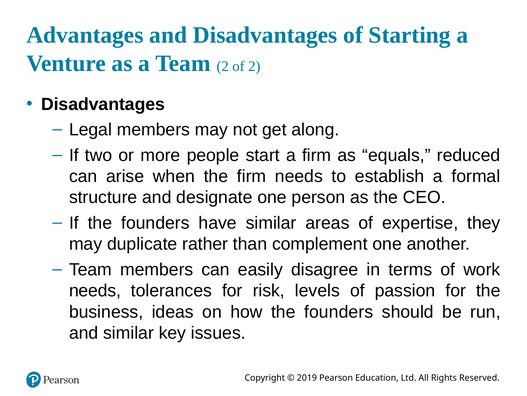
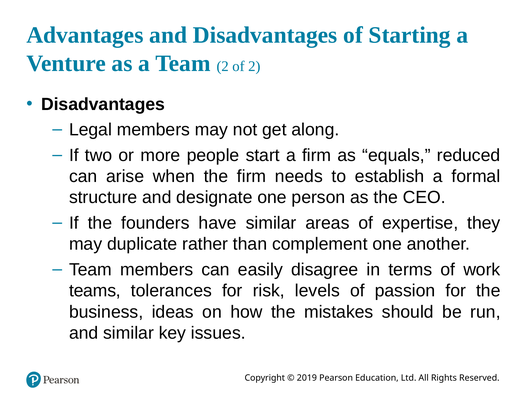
needs at (95, 290): needs -> teams
how the founders: founders -> mistakes
